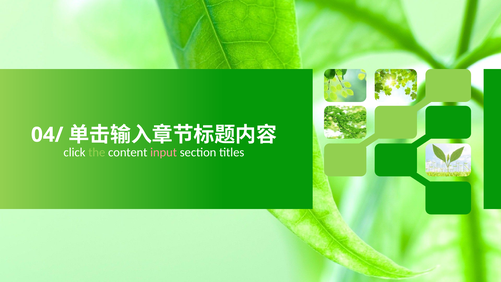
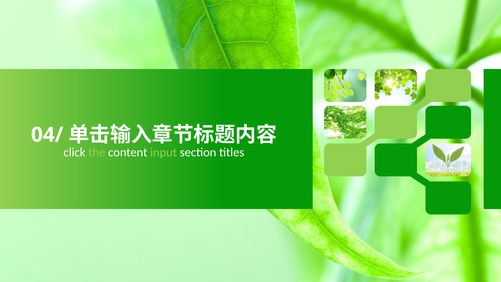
input colour: pink -> light green
